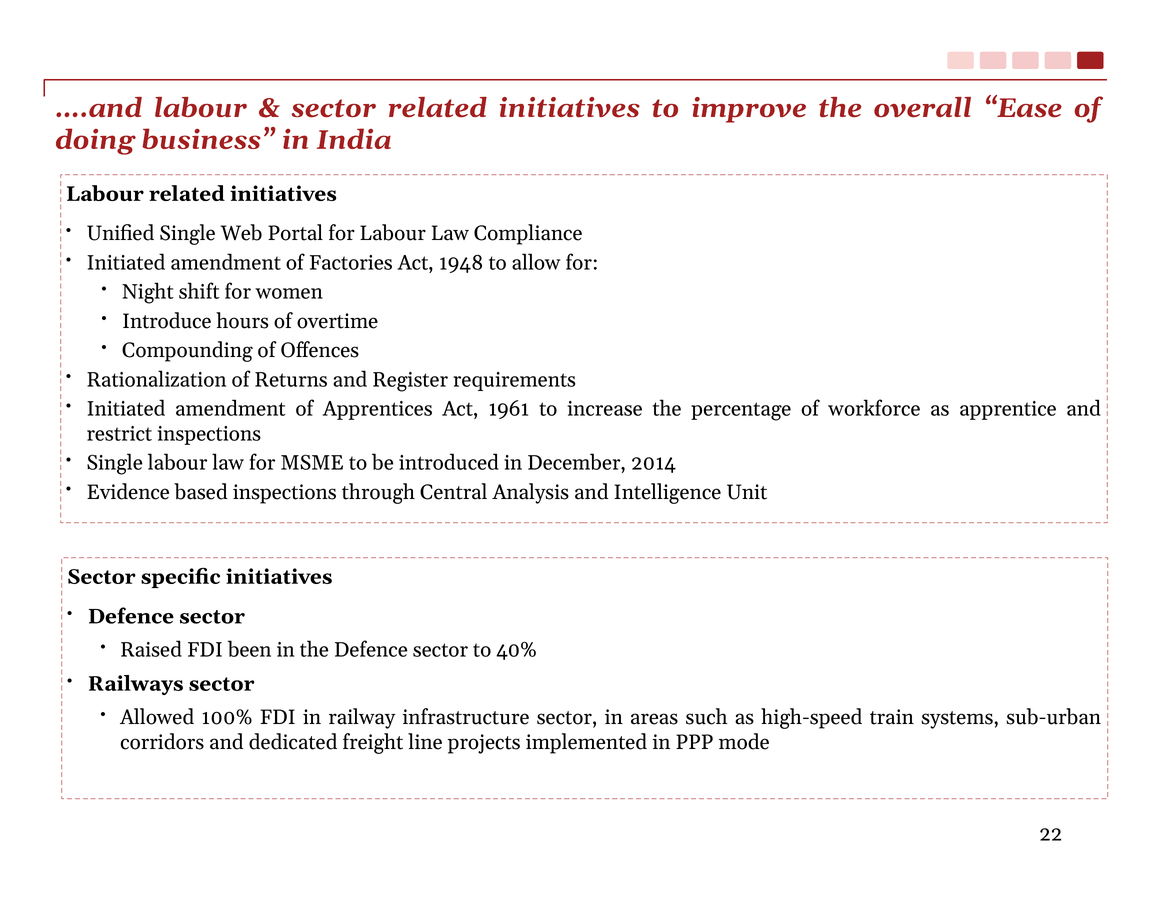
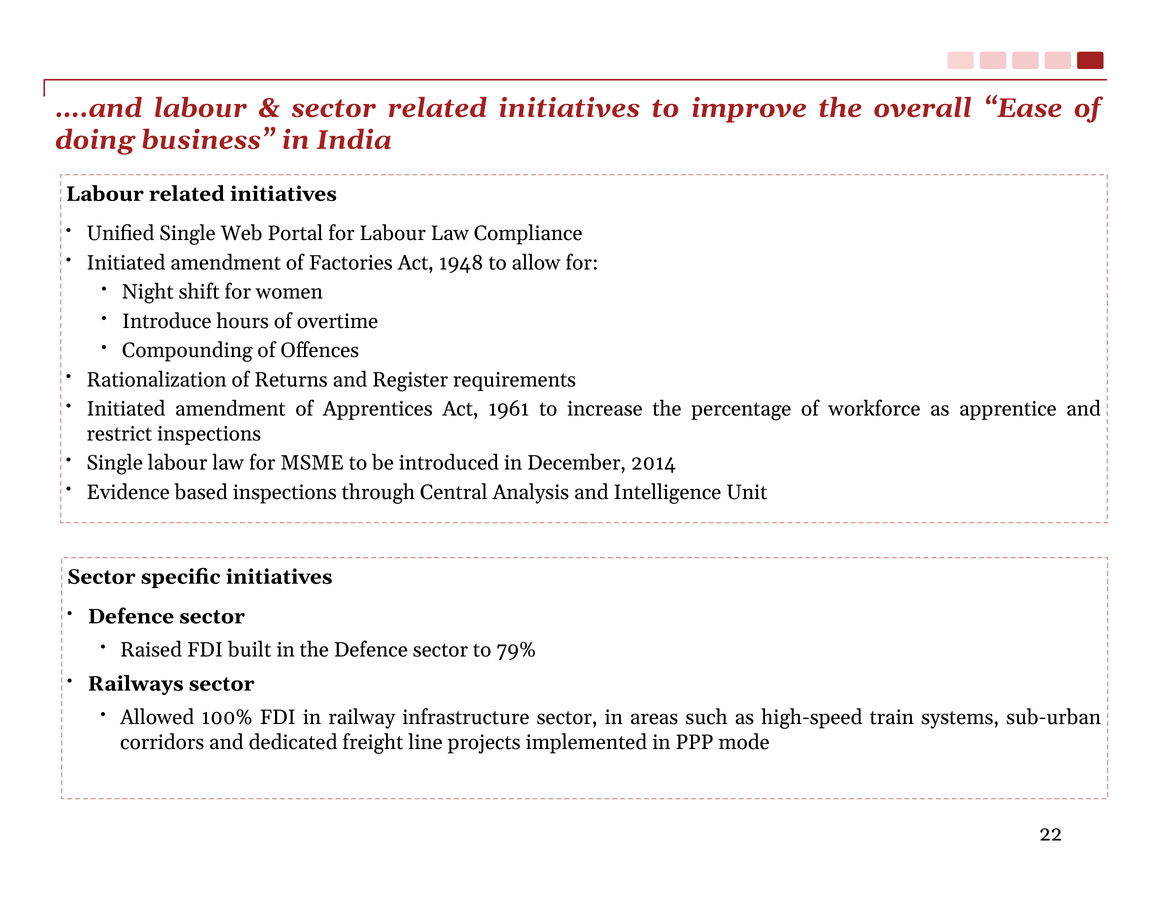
been: been -> built
40%: 40% -> 79%
